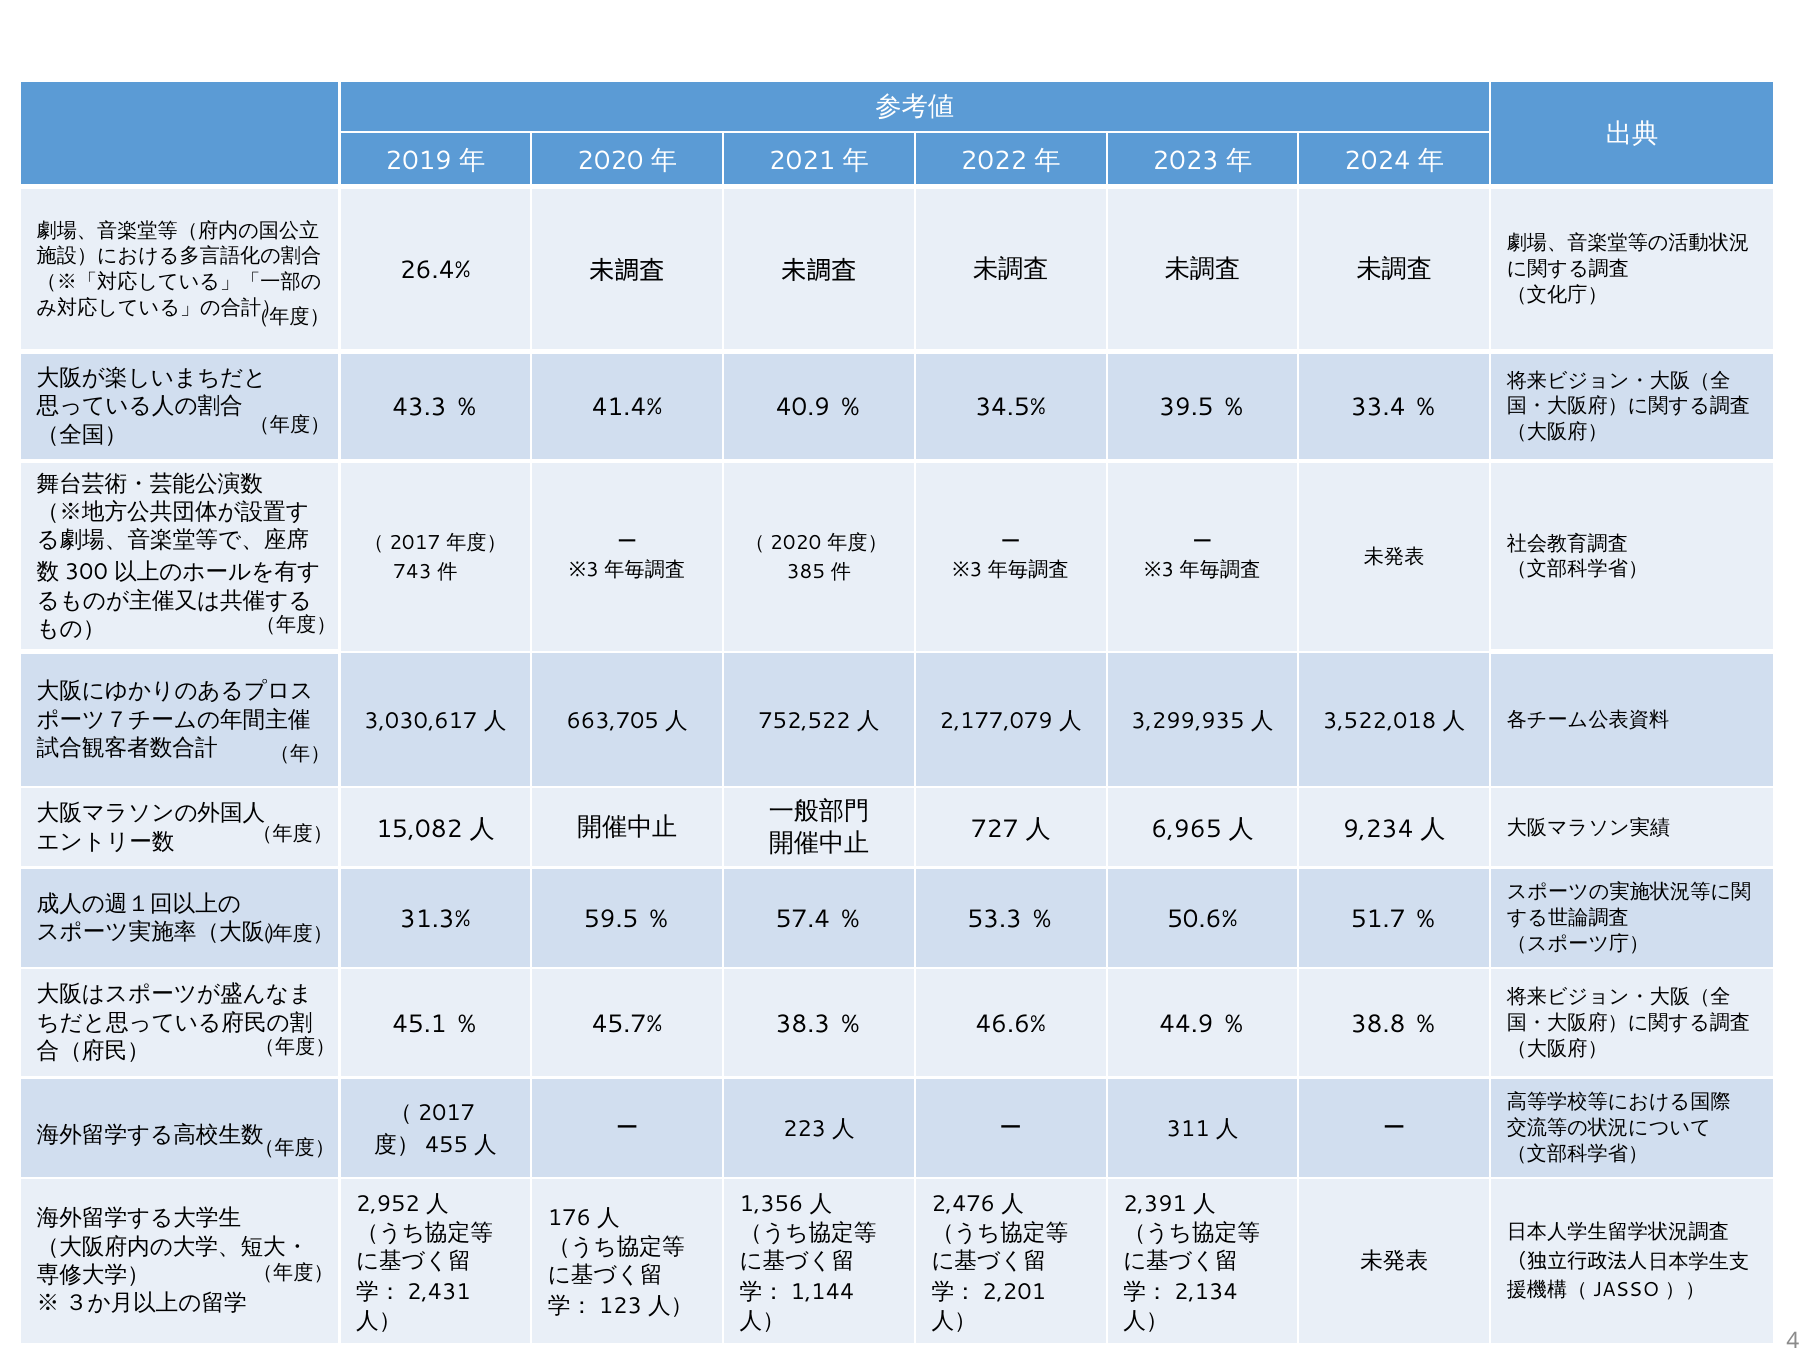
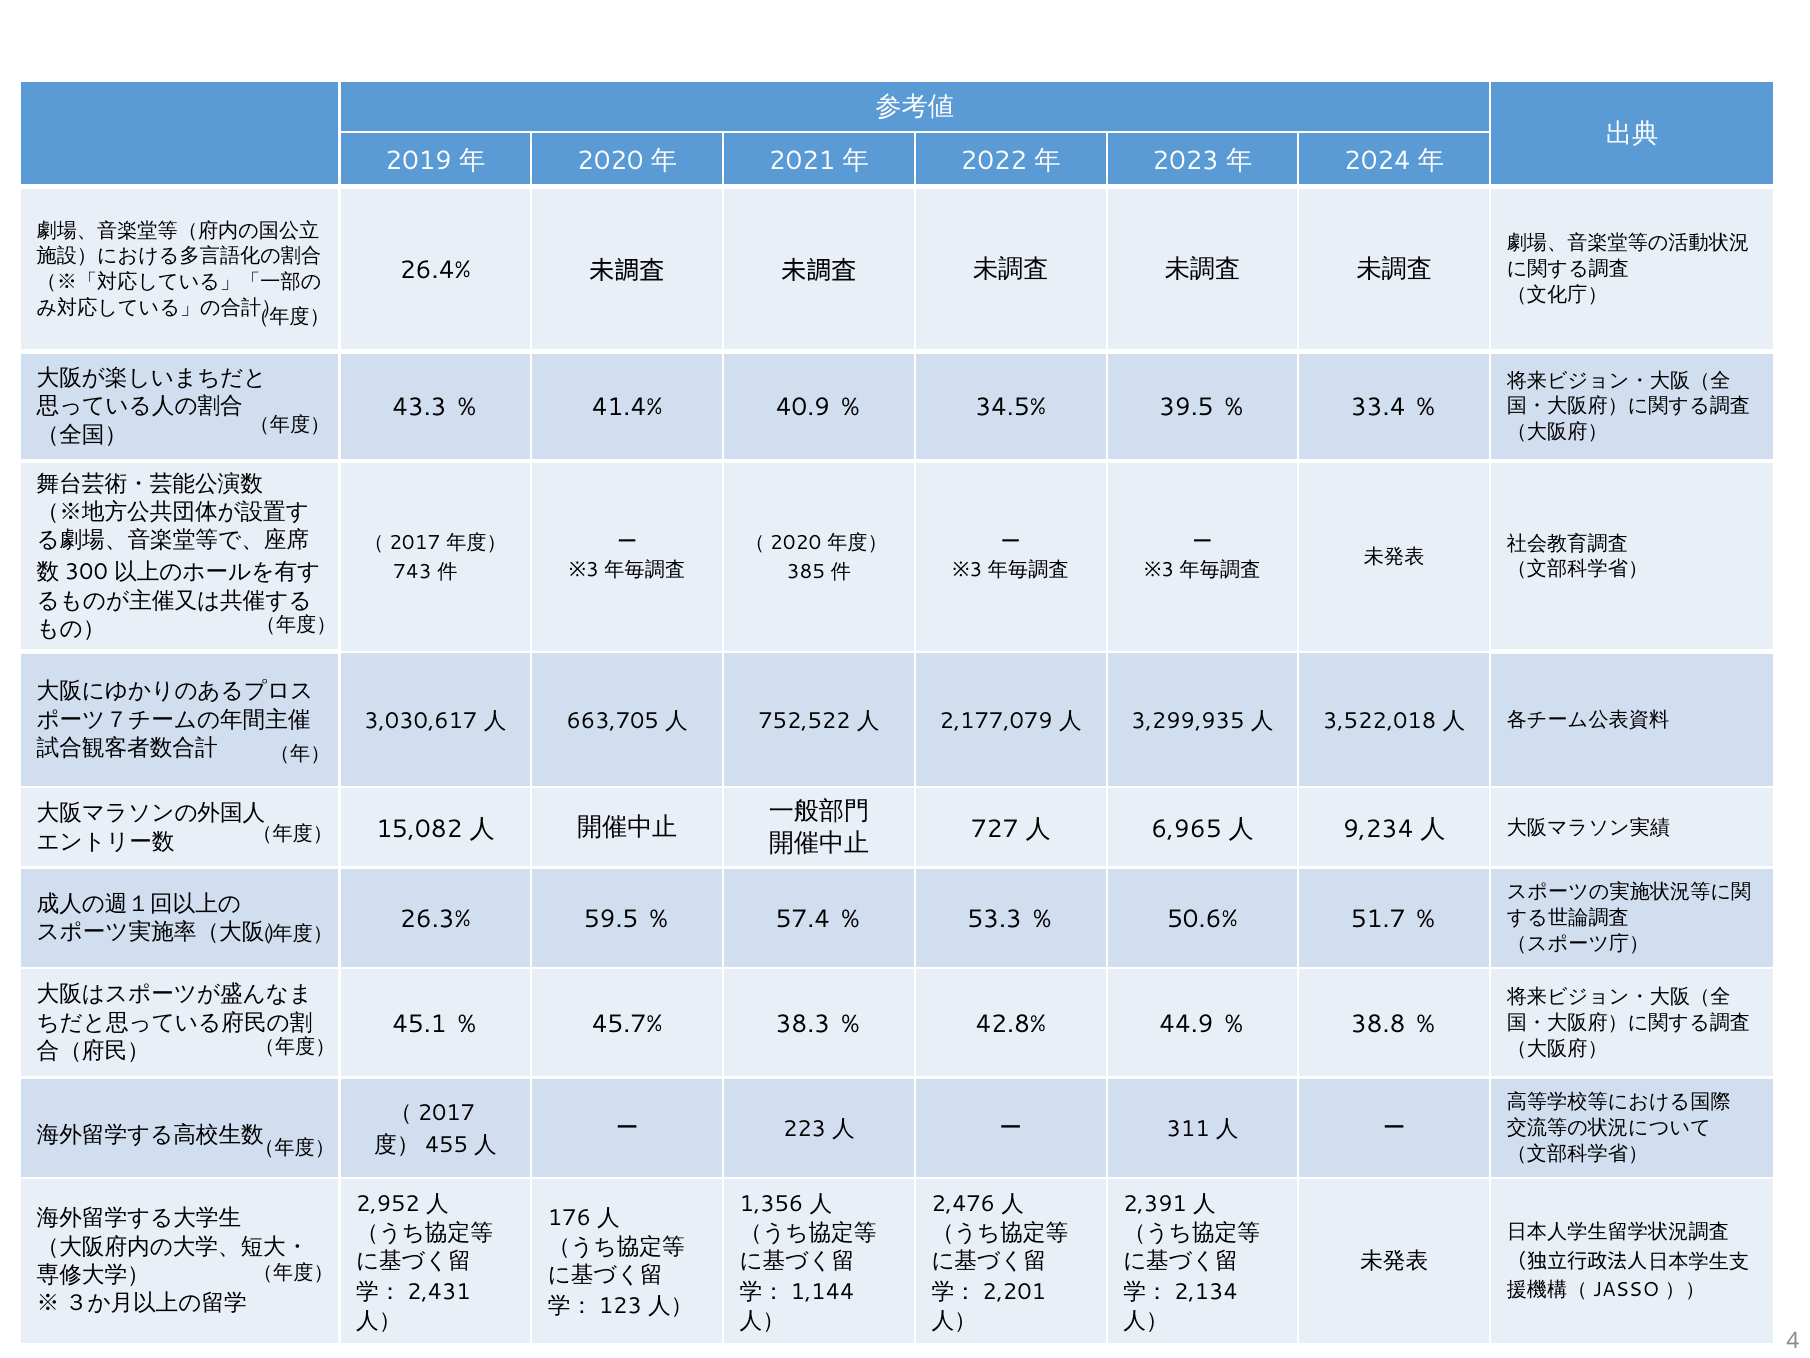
31.3%: 31.3% -> 26.3%
46.6%: 46.6% -> 42.8%
